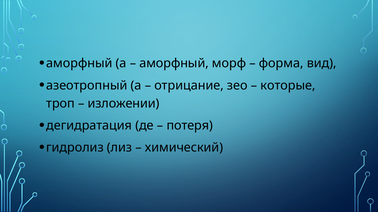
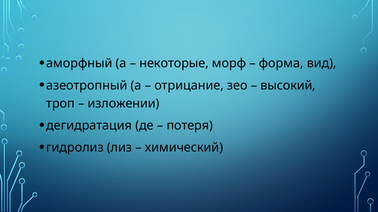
аморфный at (174, 64): аморфный -> некоторые
которые: которые -> высокий
